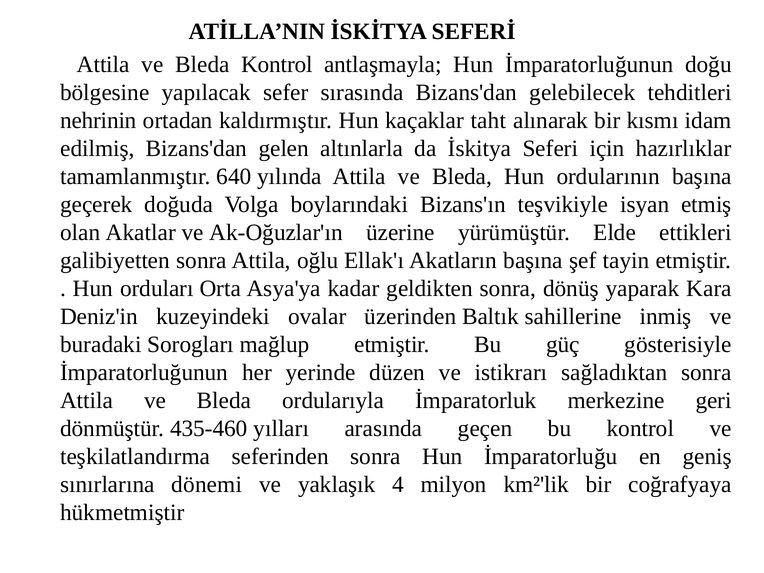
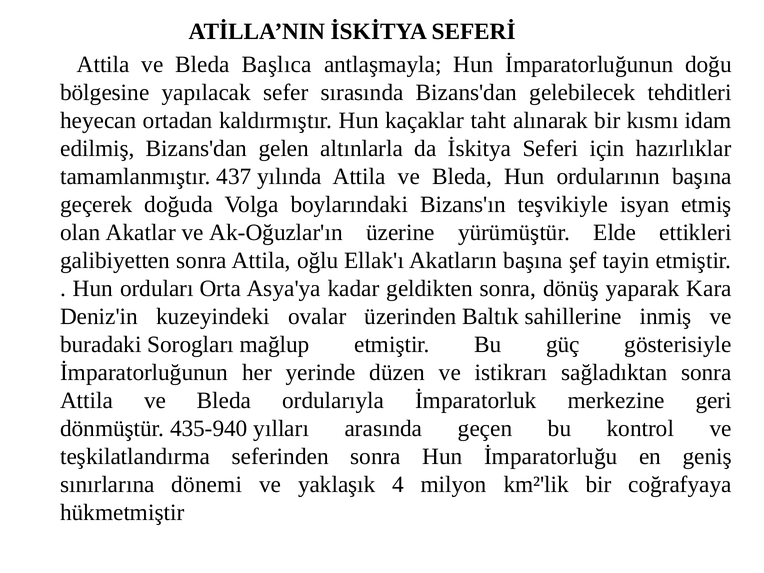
Bleda Kontrol: Kontrol -> Başlıca
nehrinin: nehrinin -> heyecan
640: 640 -> 437
435-460: 435-460 -> 435-940
